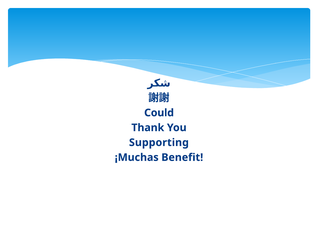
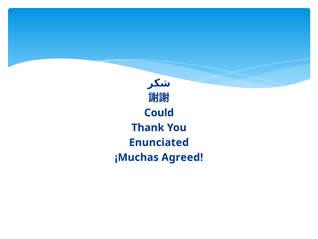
Supporting: Supporting -> Enunciated
Benefit: Benefit -> Agreed
